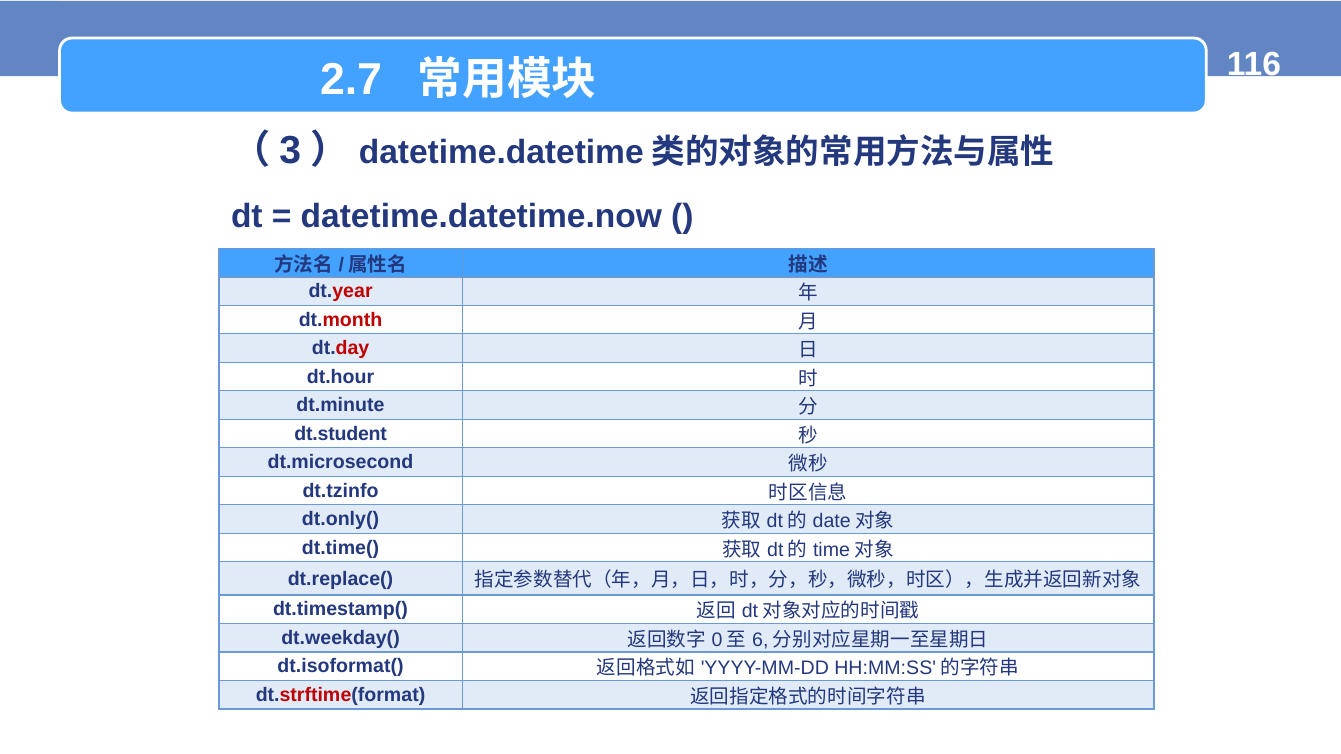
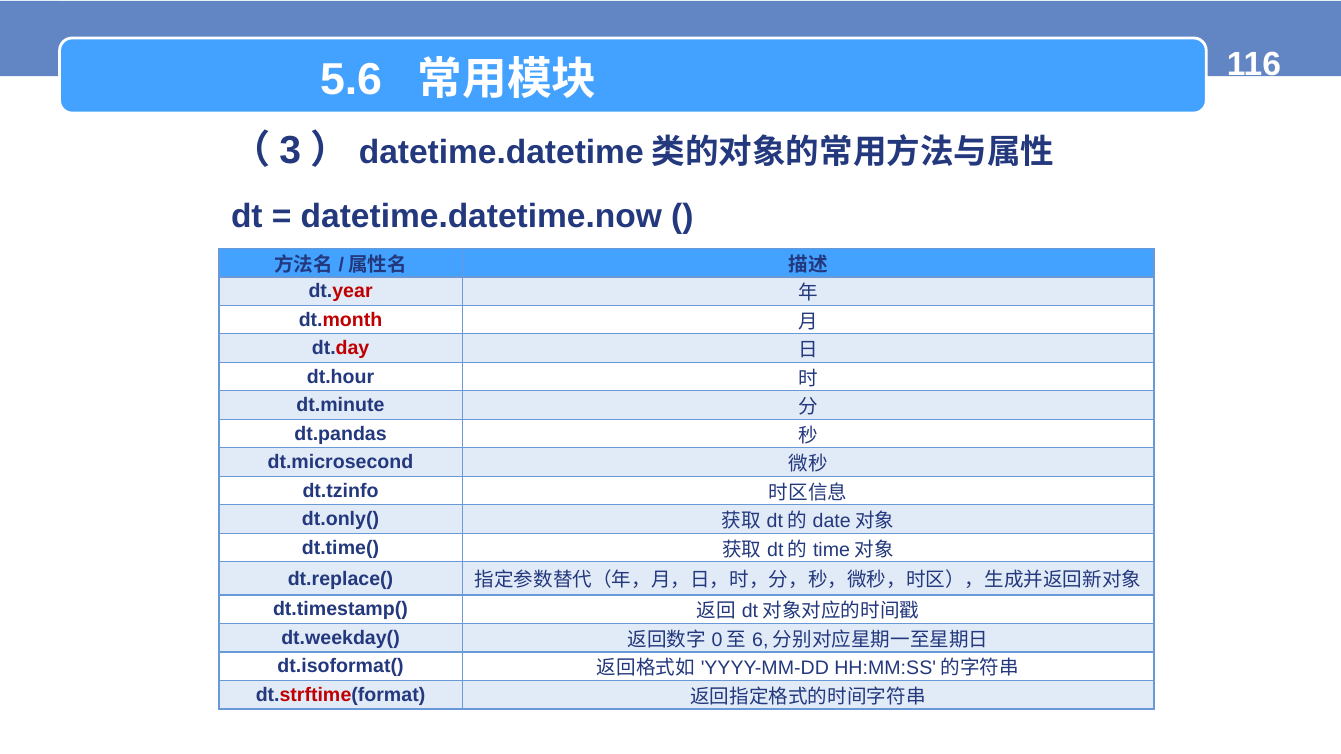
2.7: 2.7 -> 5.6
dt.student: dt.student -> dt.pandas
